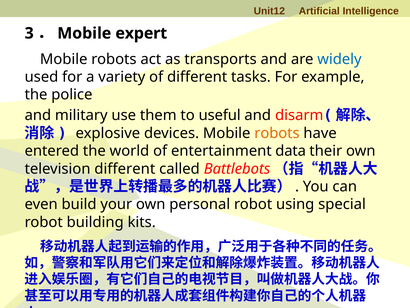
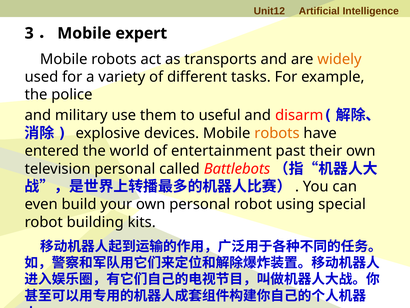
widely colour: blue -> orange
data: data -> past
television different: different -> personal
